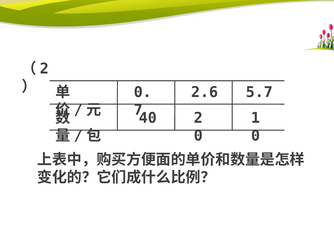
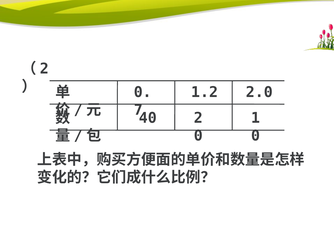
2.6: 2.6 -> 1.2
5.7: 5.7 -> 2.0
